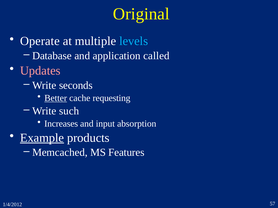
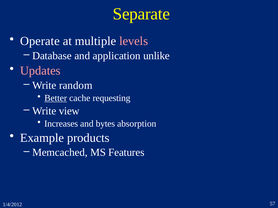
Original: Original -> Separate
levels colour: light blue -> pink
called: called -> unlike
seconds: seconds -> random
such: such -> view
input: input -> bytes
Example underline: present -> none
